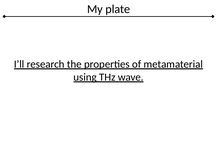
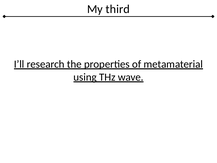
plate: plate -> third
